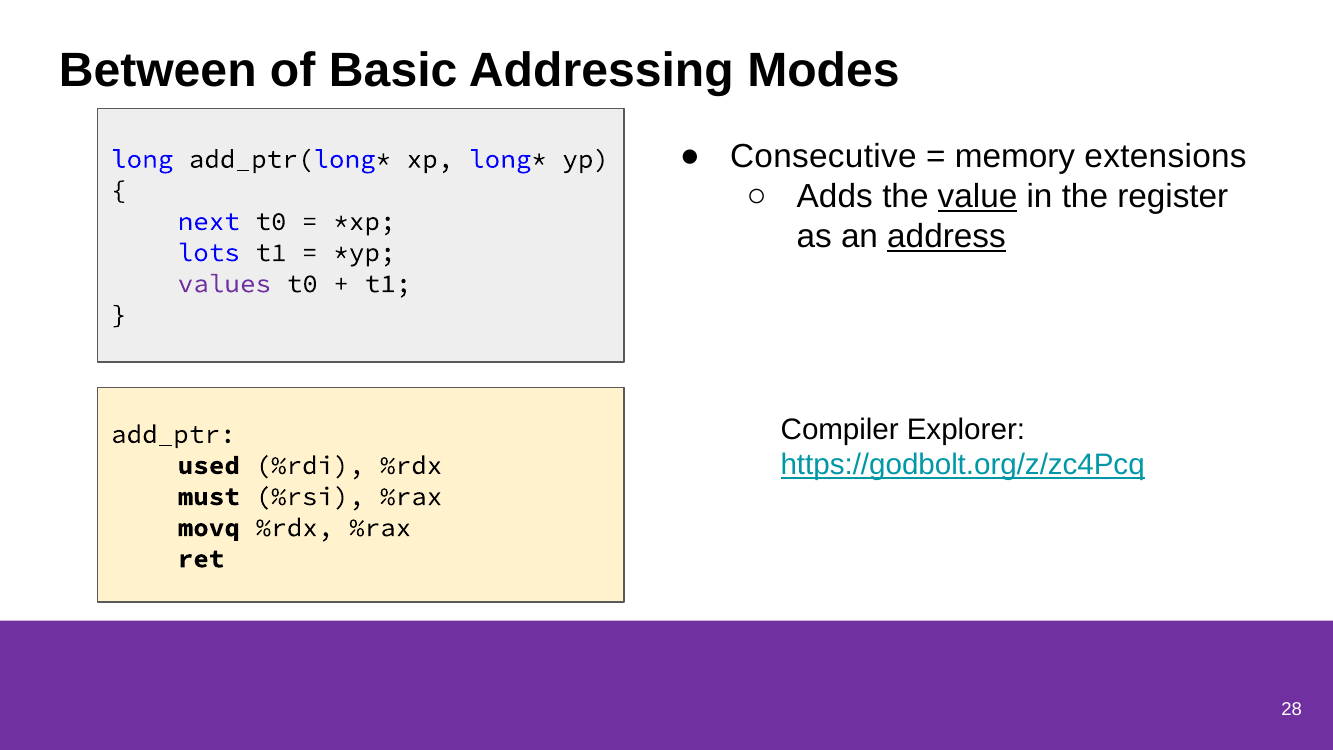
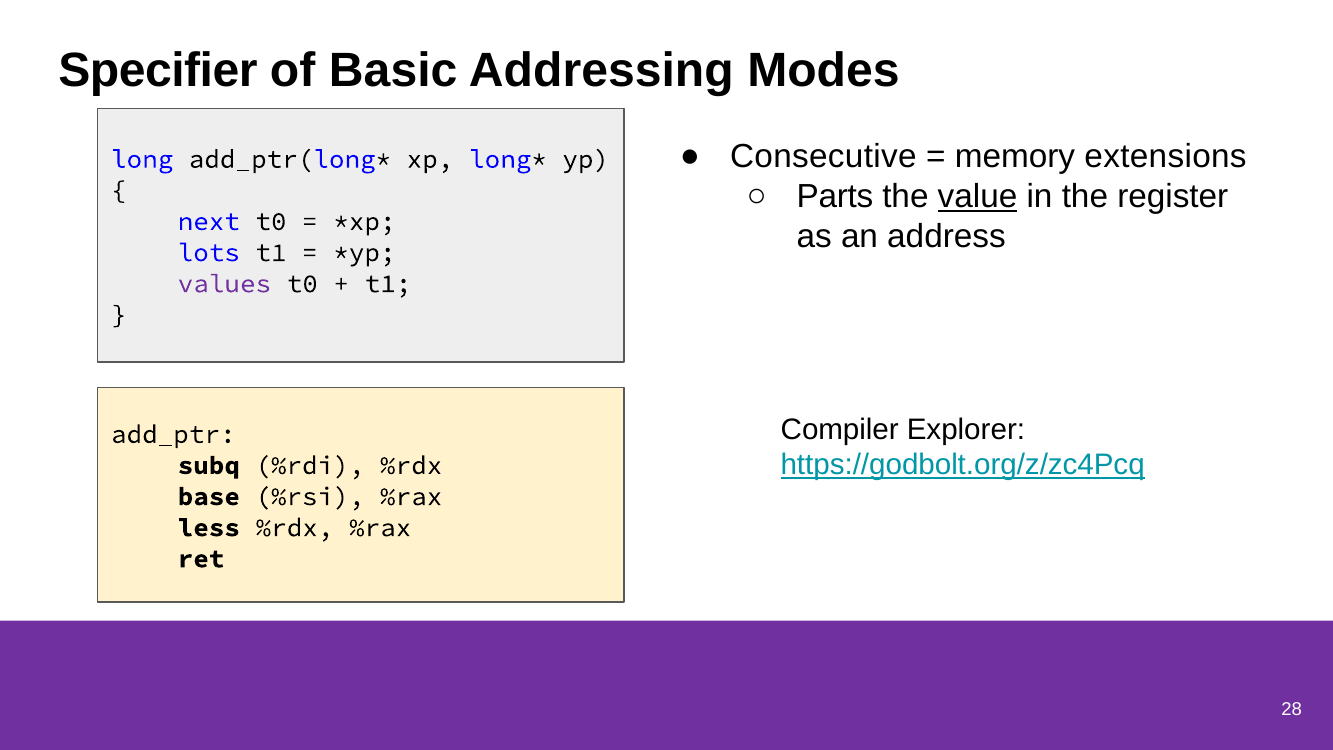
Between: Between -> Specifier
Adds: Adds -> Parts
address underline: present -> none
used: used -> subq
must: must -> base
movq: movq -> less
